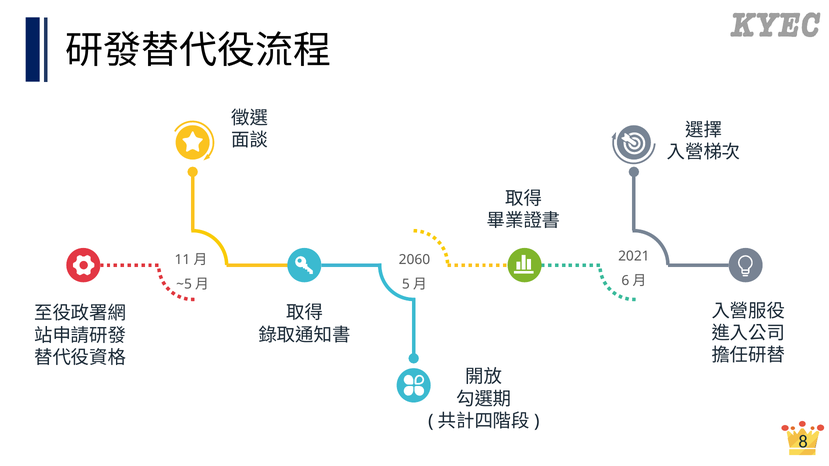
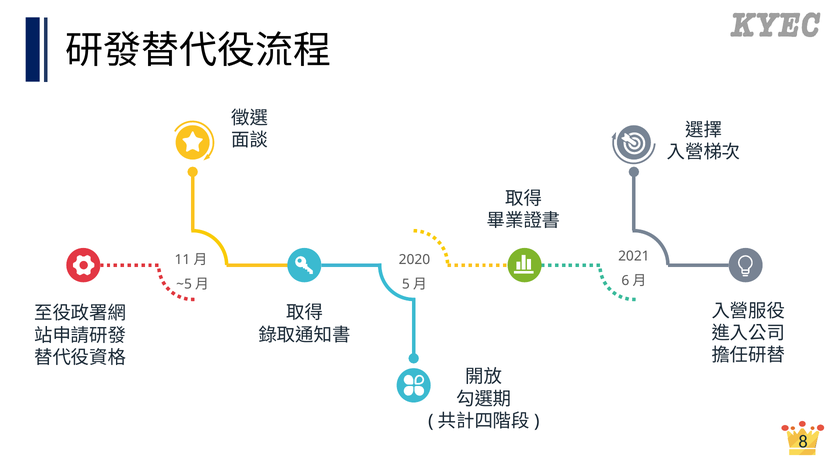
2060: 2060 -> 2020
